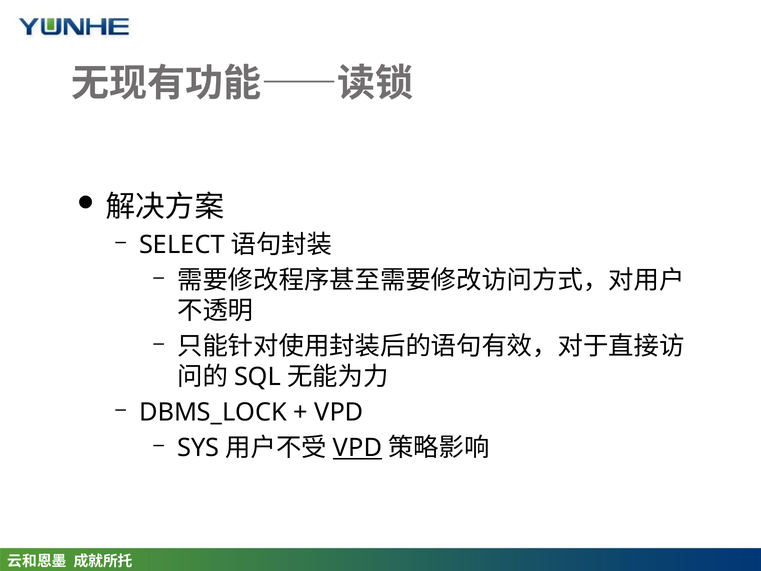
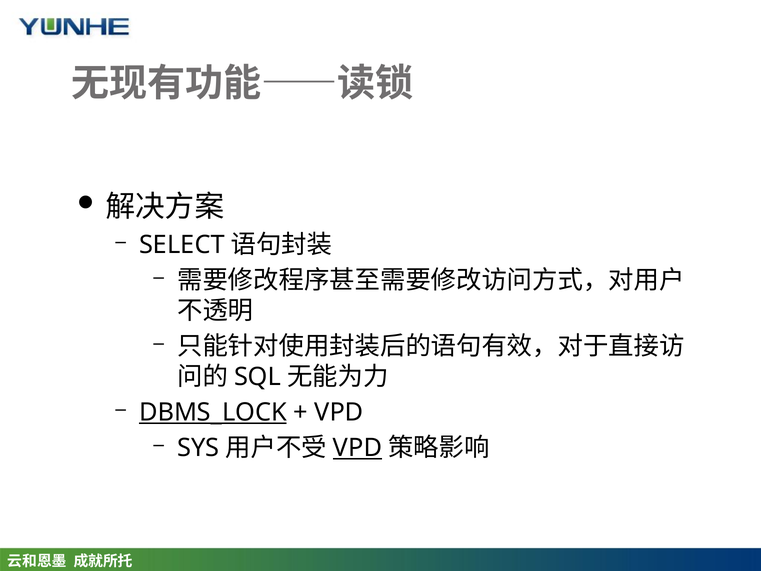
DBMS_LOCK underline: none -> present
